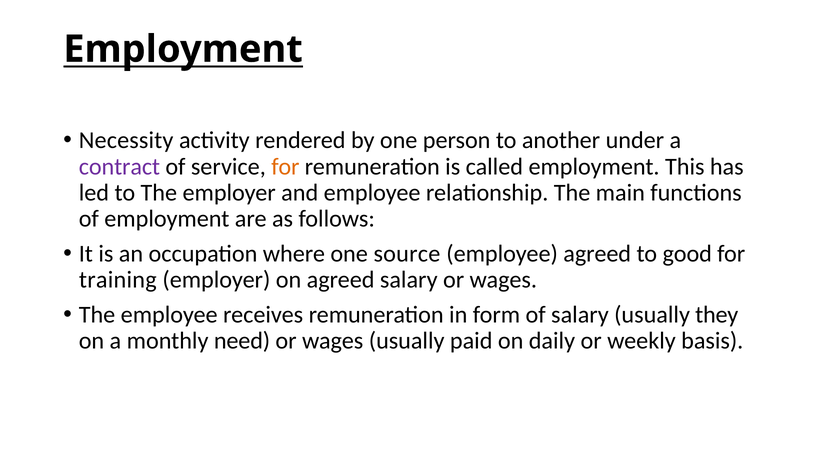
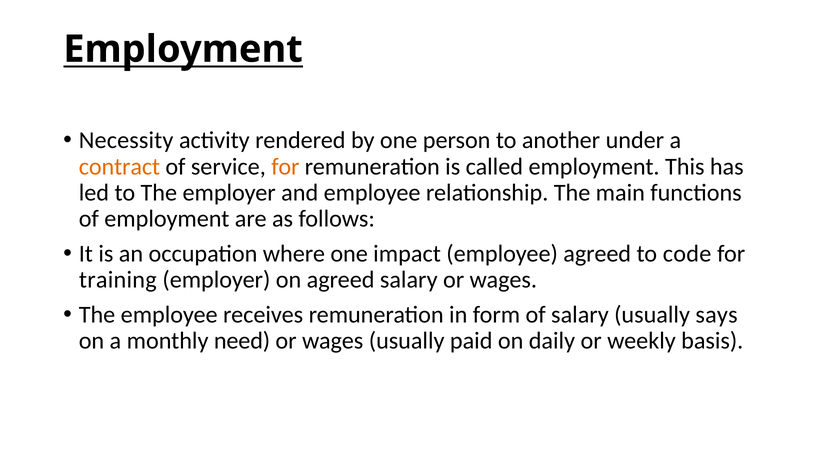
contract colour: purple -> orange
source: source -> impact
good: good -> code
they: they -> says
